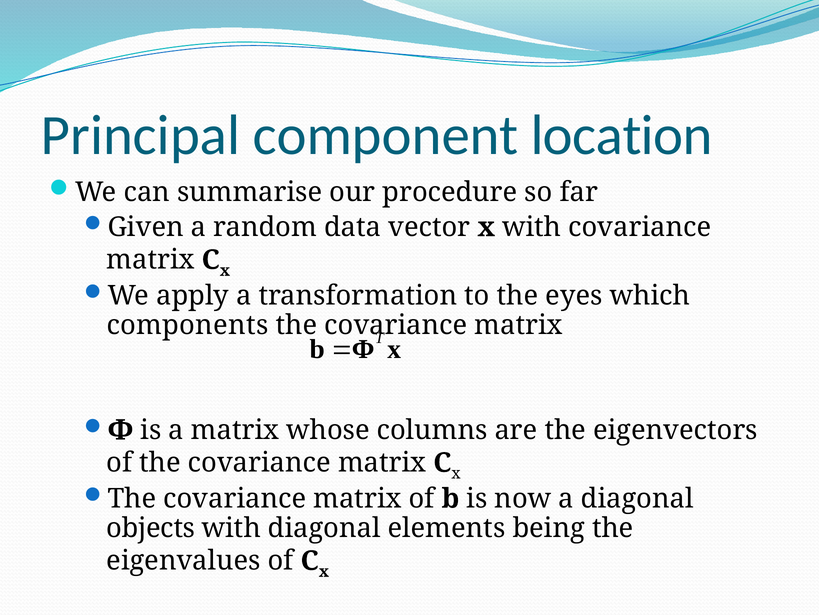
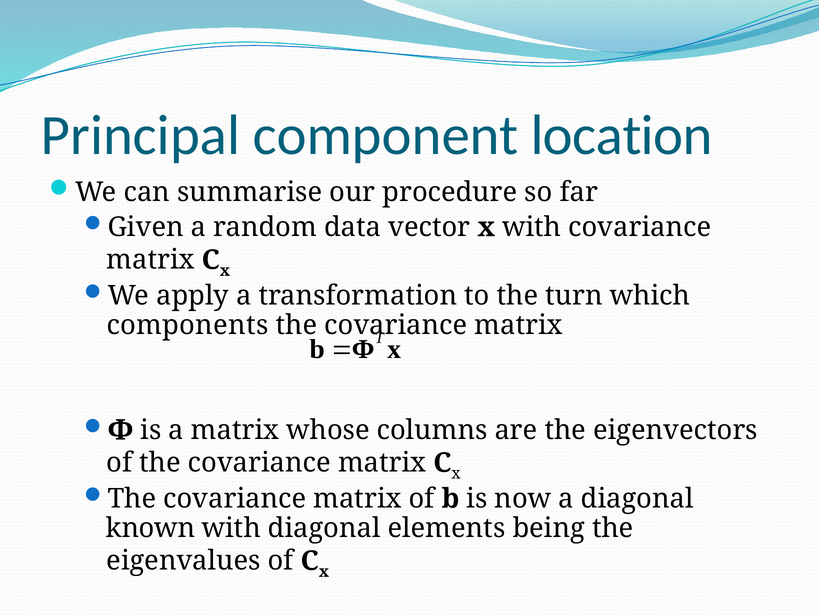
eyes: eyes -> turn
objects: objects -> known
